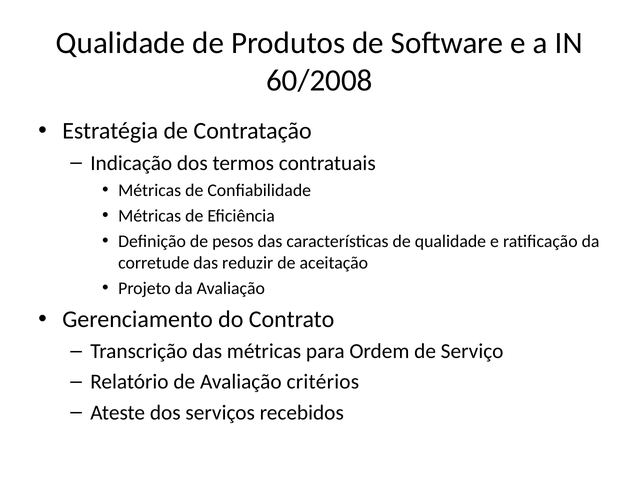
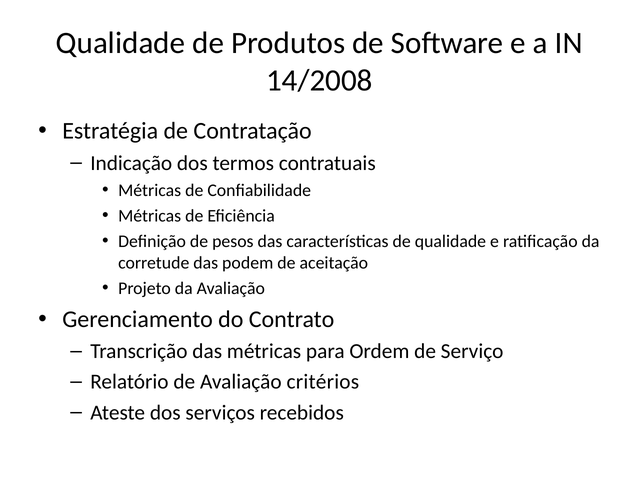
60/2008: 60/2008 -> 14/2008
reduzir: reduzir -> podem
